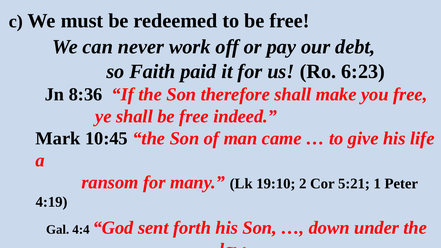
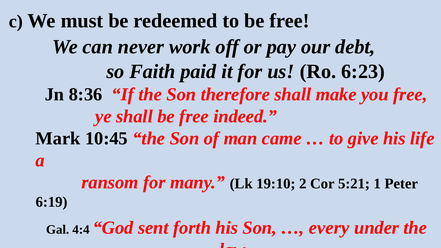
4:19: 4:19 -> 6:19
down: down -> every
